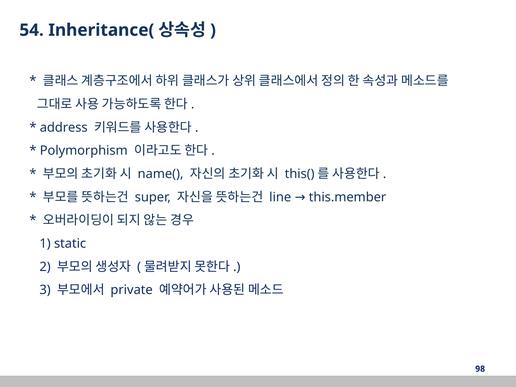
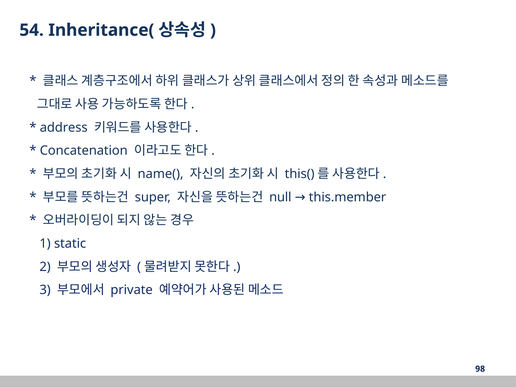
Polymorphism: Polymorphism -> Concatenation
line: line -> null
